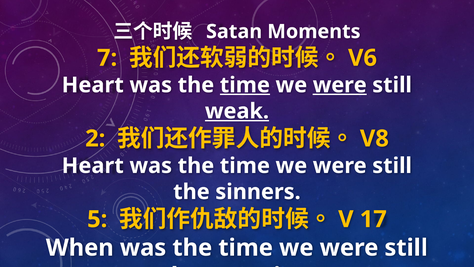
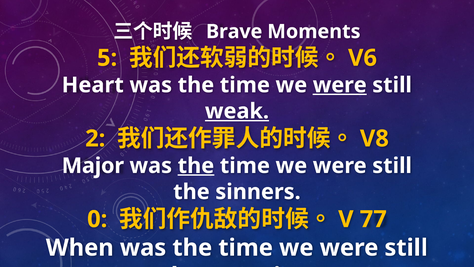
Satan: Satan -> Brave
7: 7 -> 5
time at (245, 85) underline: present -> none
Heart at (93, 166): Heart -> Major
the at (196, 166) underline: none -> present
5: 5 -> 0
17: 17 -> 77
